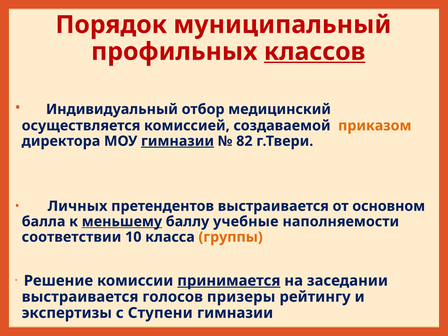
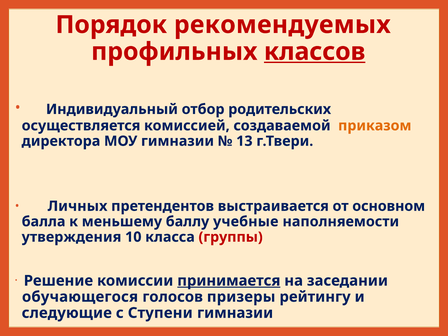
муниципальный: муниципальный -> рекомендуемых
медицинский: медицинский -> родительских
гимназии at (178, 141) underline: present -> none
82: 82 -> 13
меньшему underline: present -> none
соответствии: соответствии -> утверждения
группы colour: orange -> red
выстраивается at (80, 297): выстраивается -> обучающегося
экспертизы: экспертизы -> следующие
